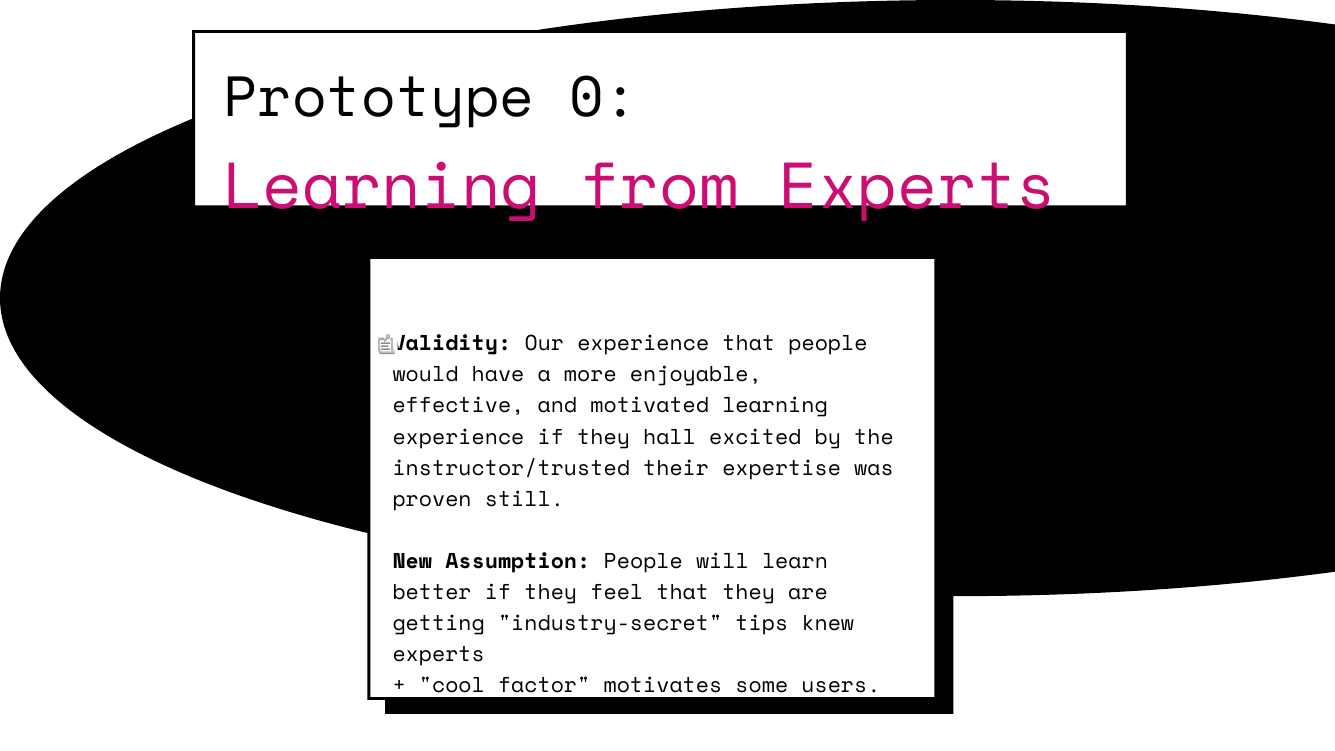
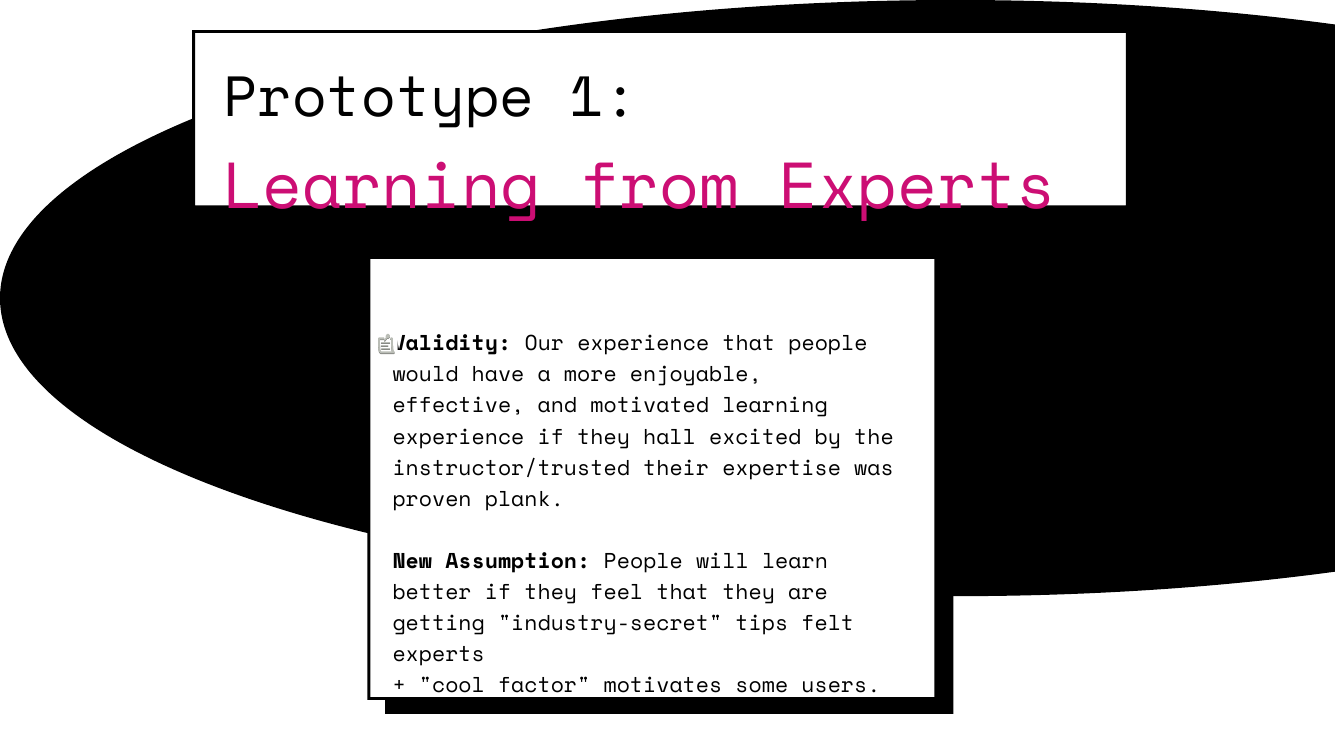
0: 0 -> 1
still: still -> plank
knew: knew -> felt
